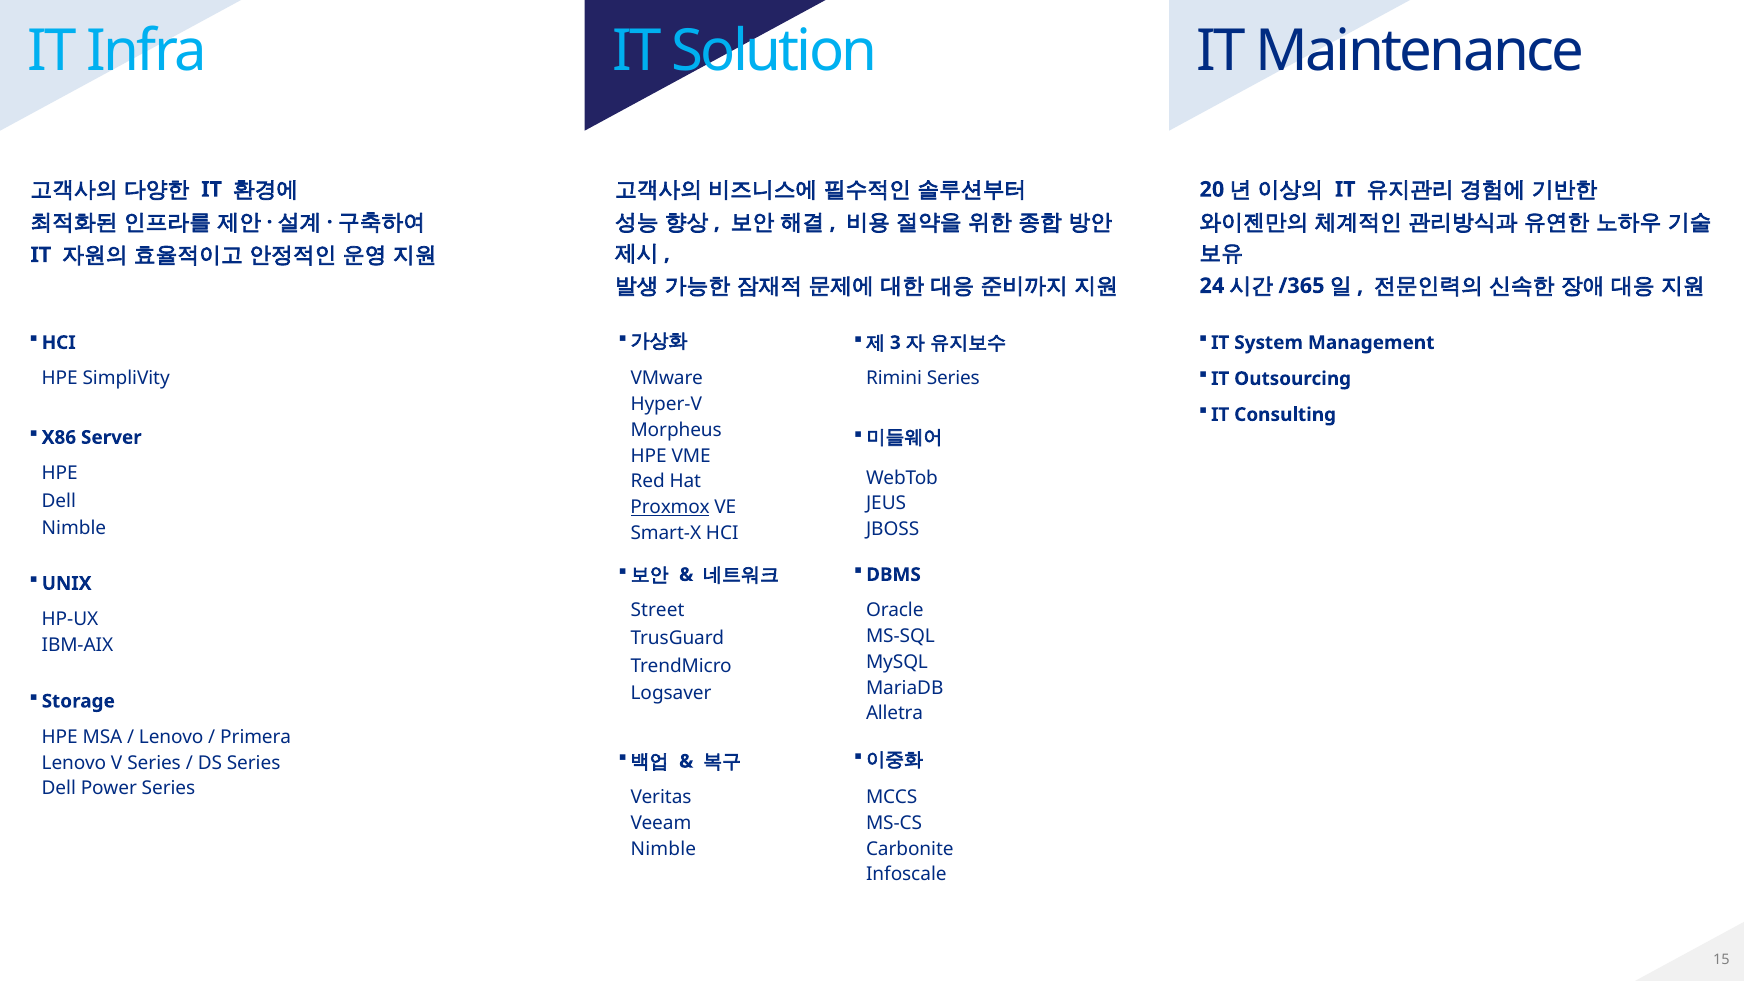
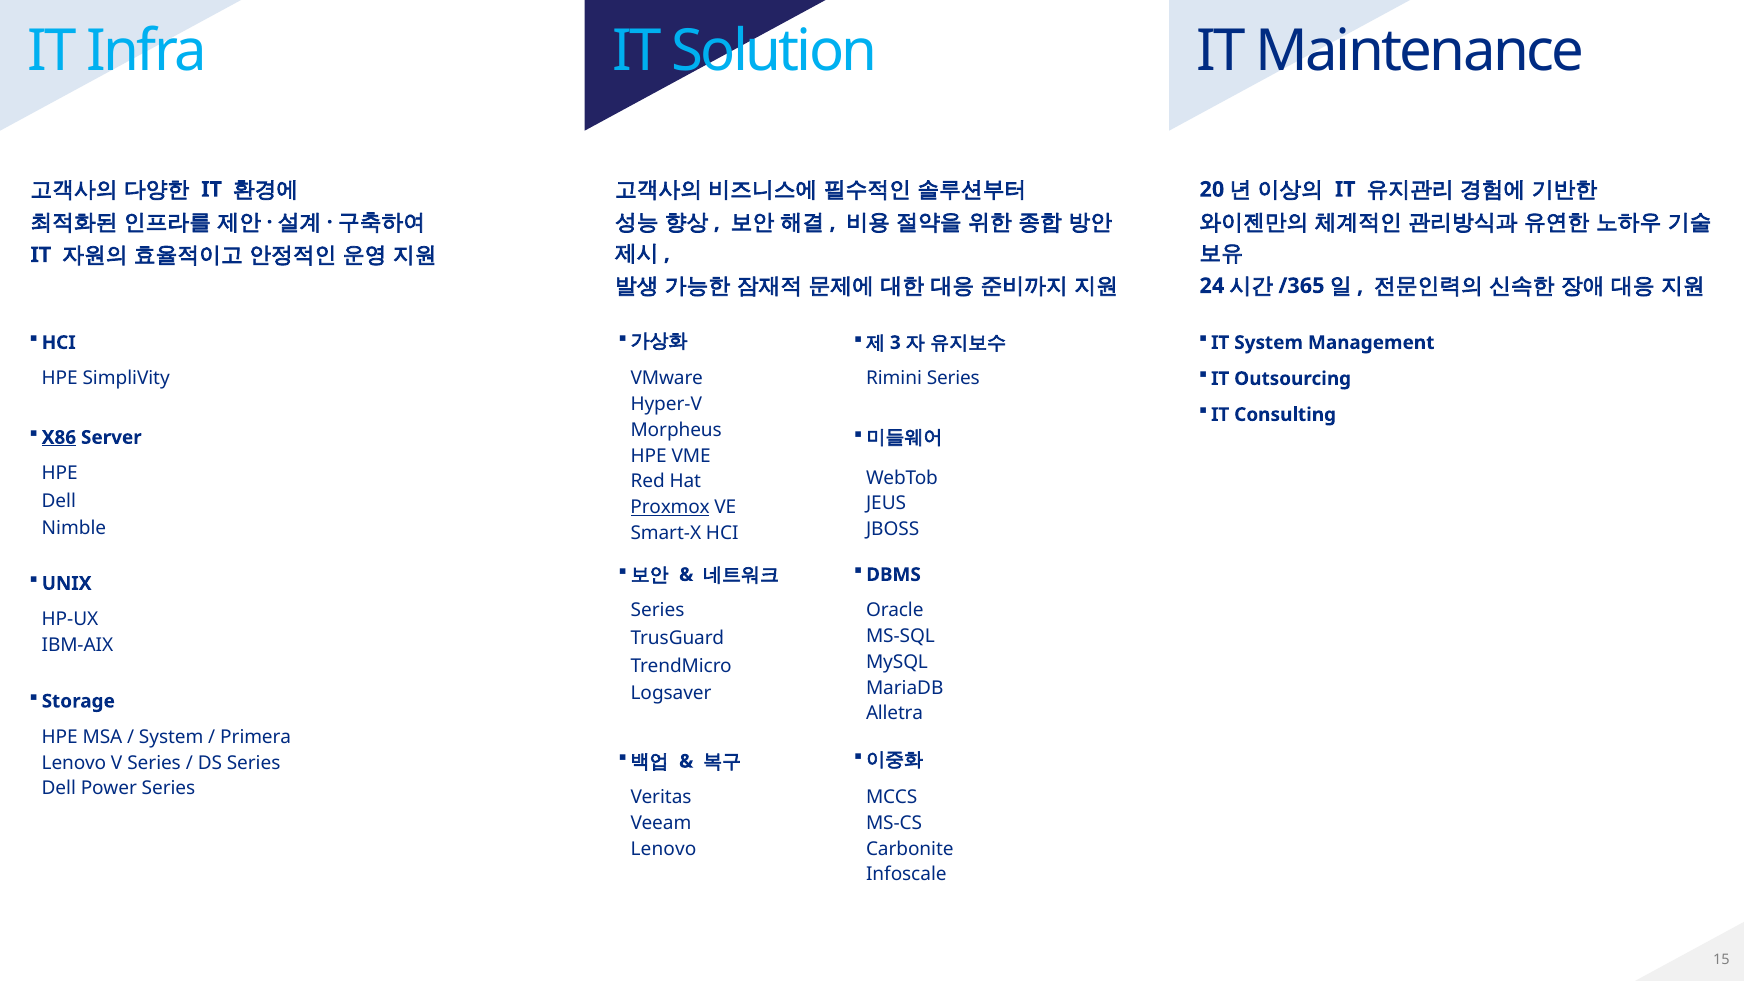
X86 underline: none -> present
Street at (658, 611): Street -> Series
Lenovo at (171, 737): Lenovo -> System
Nimble at (663, 849): Nimble -> Lenovo
